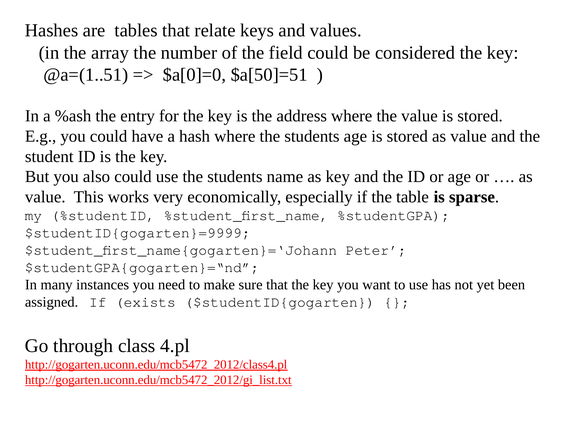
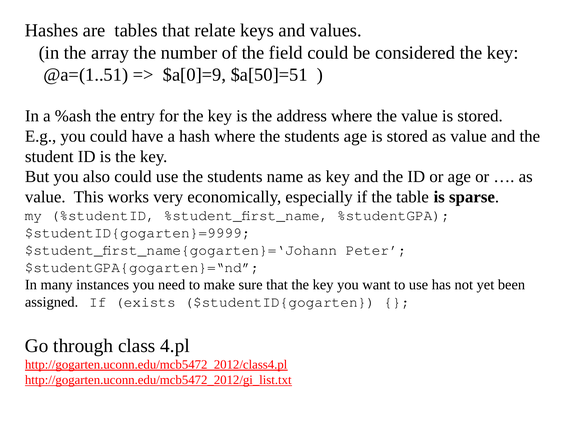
$a[0]=0: $a[0]=0 -> $a[0]=9
